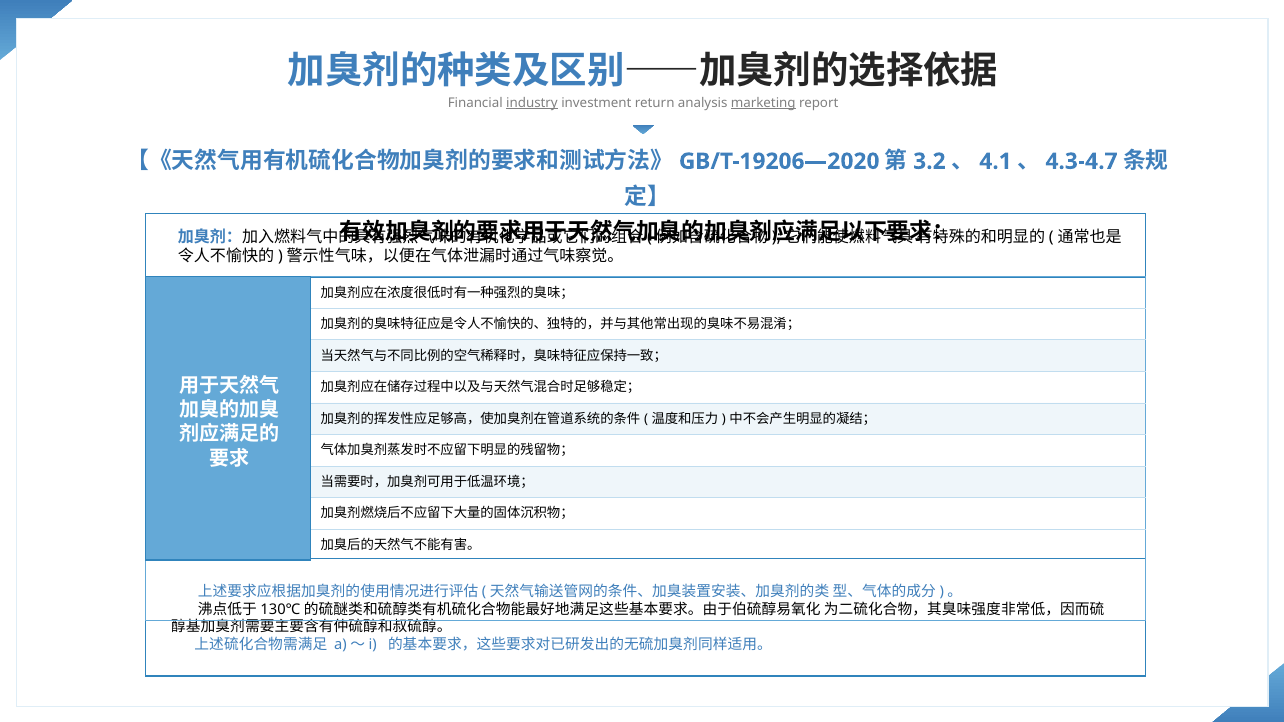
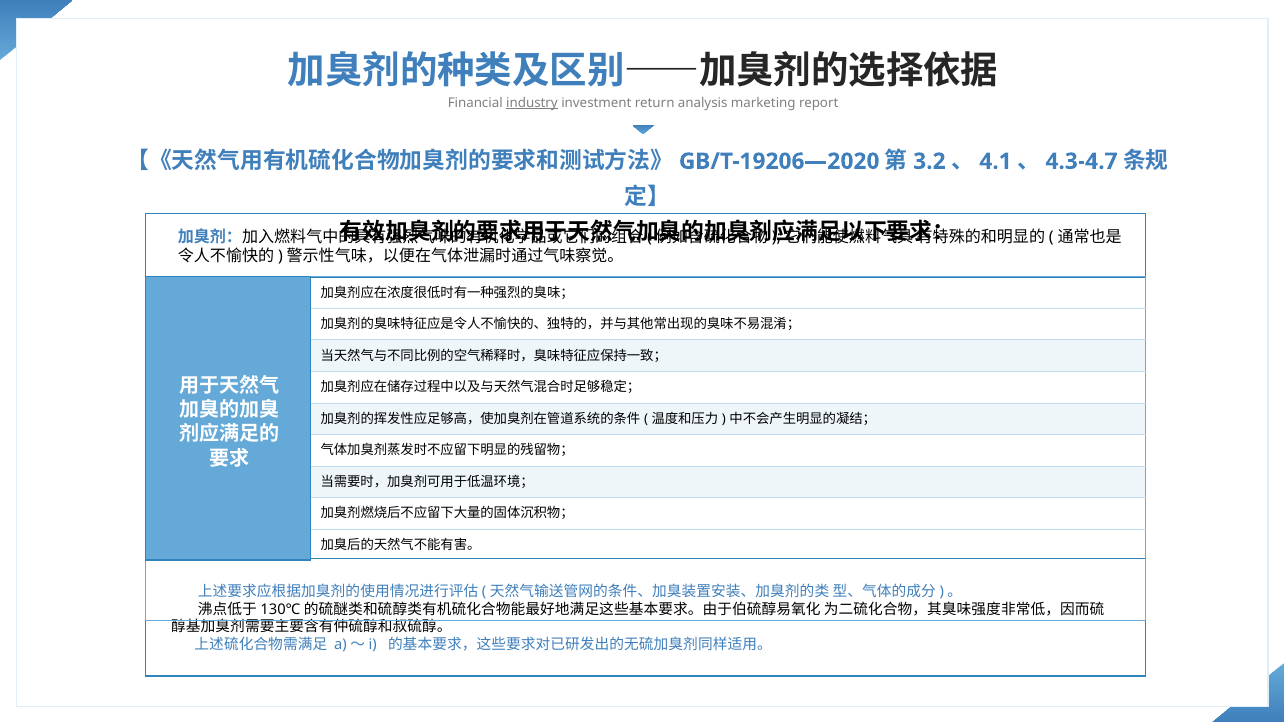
marketing underline: present -> none
